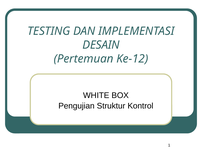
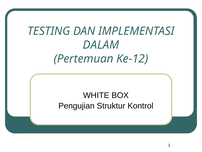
DESAIN: DESAIN -> DALAM
